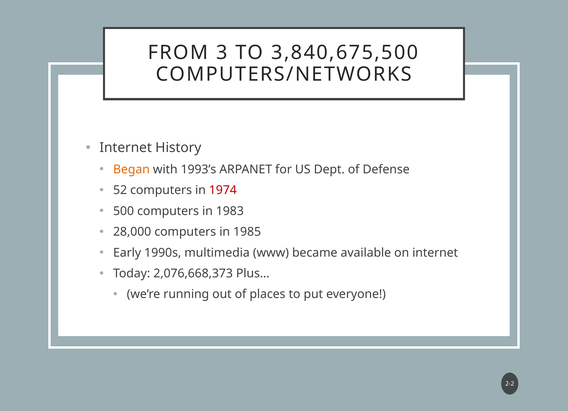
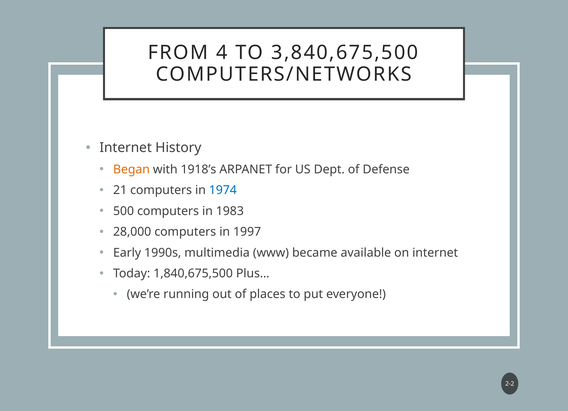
3: 3 -> 4
1993’s: 1993’s -> 1918’s
52: 52 -> 21
1974 colour: red -> blue
1985: 1985 -> 1997
2,076,668,373: 2,076,668,373 -> 1,840,675,500
